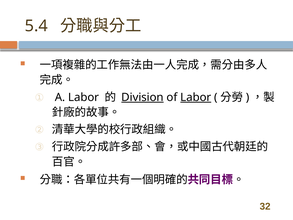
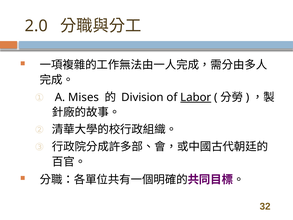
5.4: 5.4 -> 2.0
A Labor: Labor -> Mises
Division underline: present -> none
